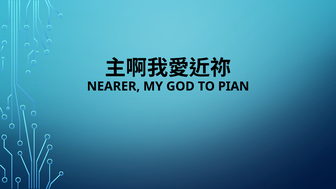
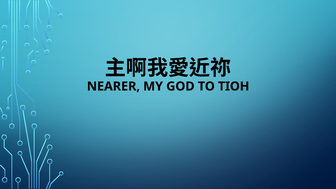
PIAN: PIAN -> TIOH
